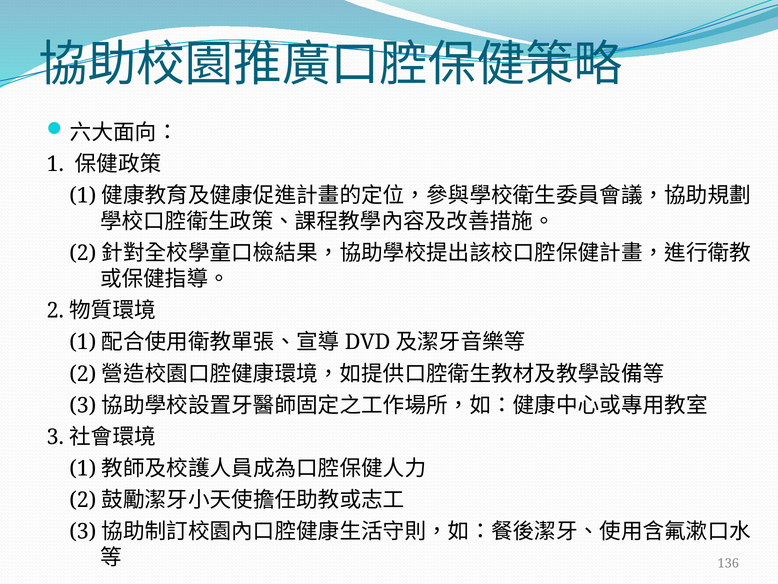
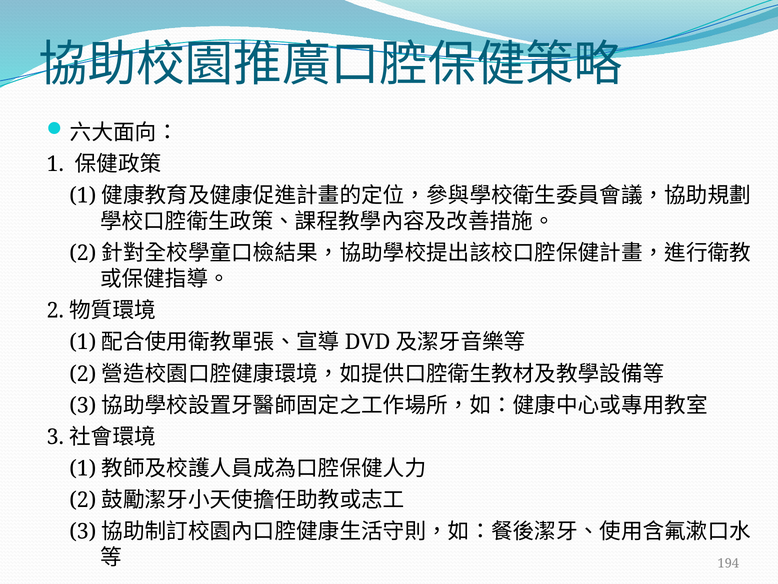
136: 136 -> 194
